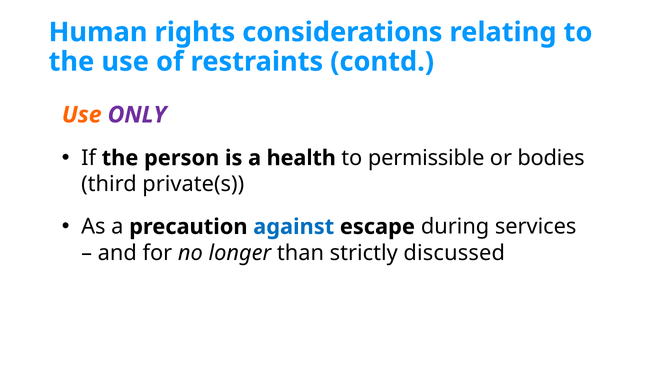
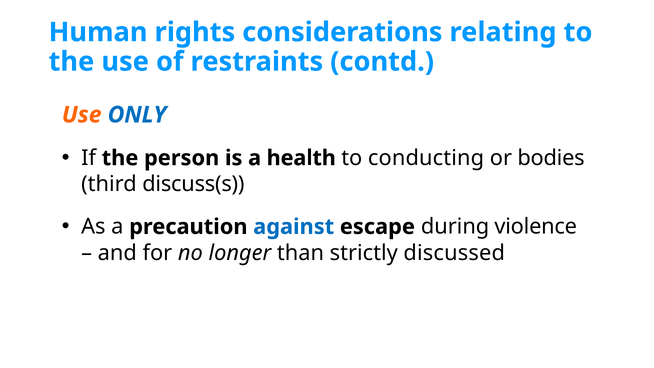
ONLY colour: purple -> blue
permissible: permissible -> conducting
private(s: private(s -> discuss(s
services: services -> violence
